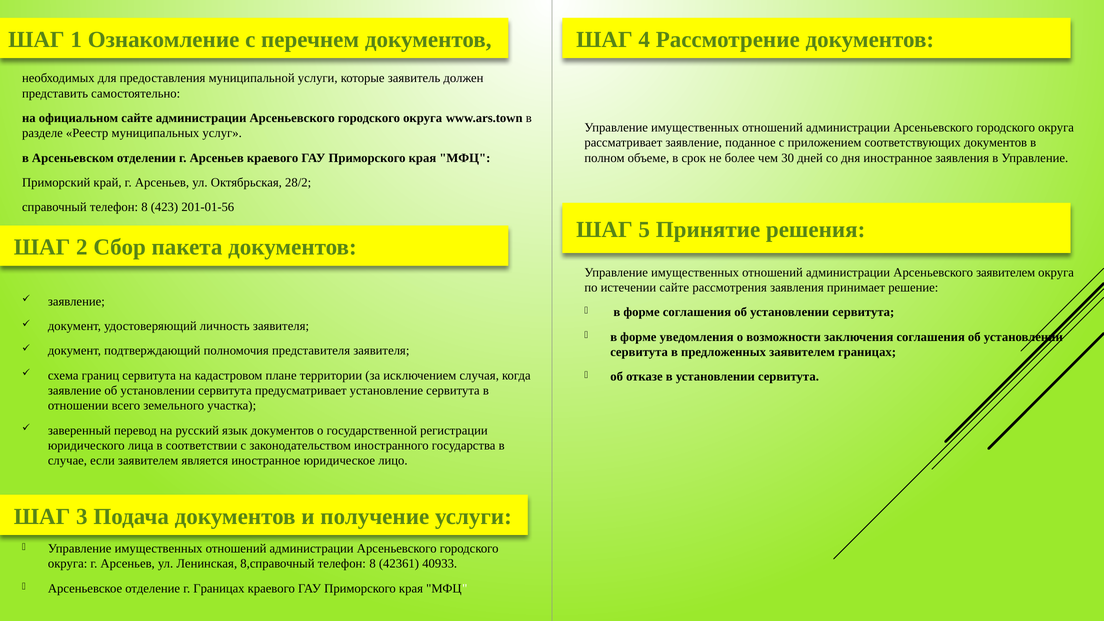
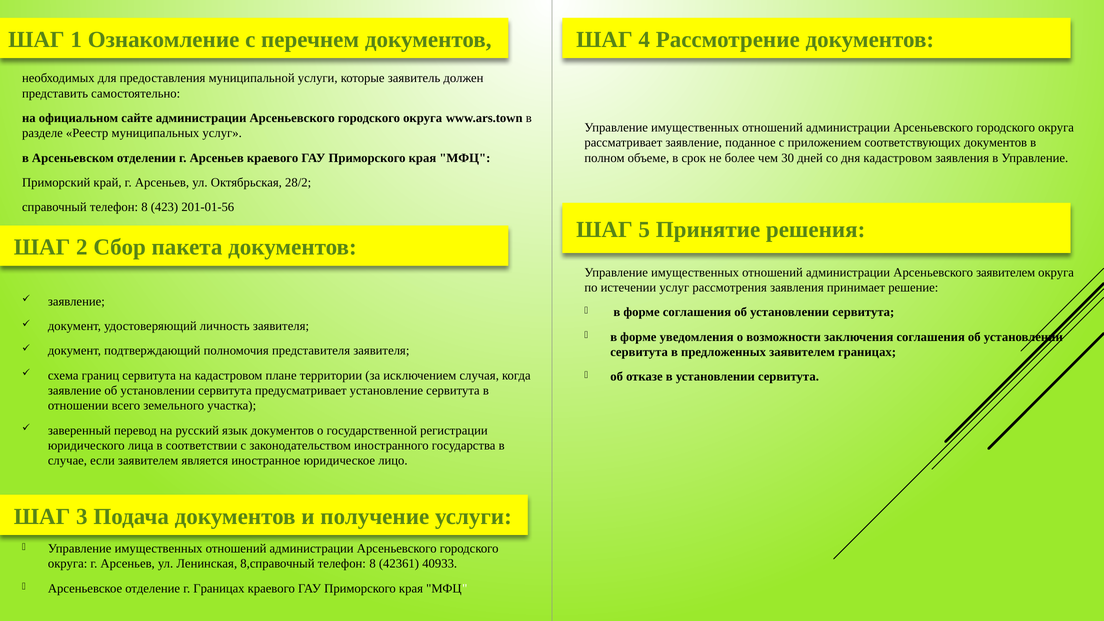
дня иностранное: иностранное -> кадастровом
истечении сайте: сайте -> услуг
